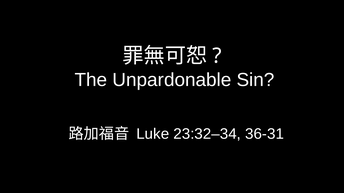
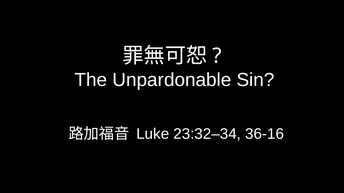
36-31: 36-31 -> 36-16
